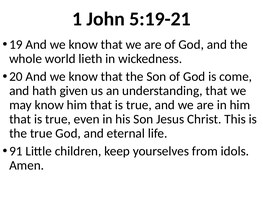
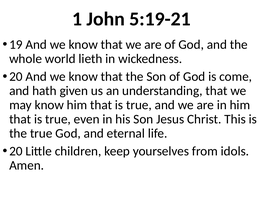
91 at (16, 151): 91 -> 20
